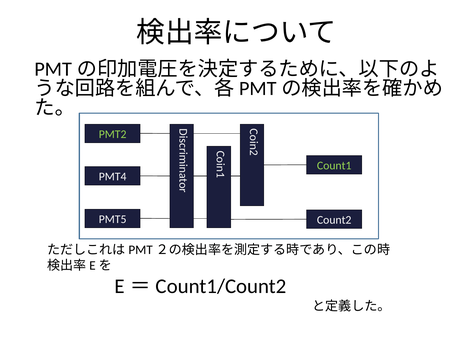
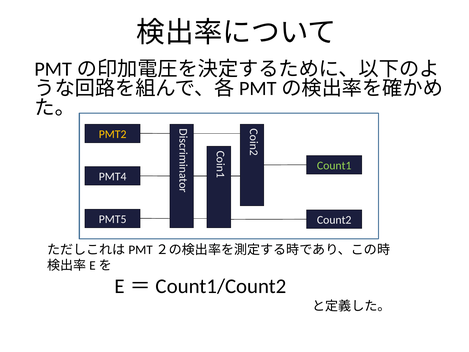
PMT2 colour: light green -> yellow
